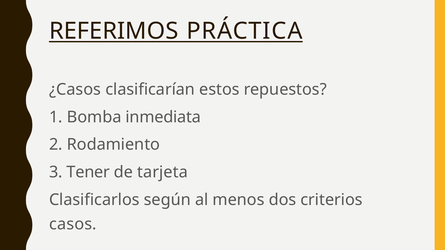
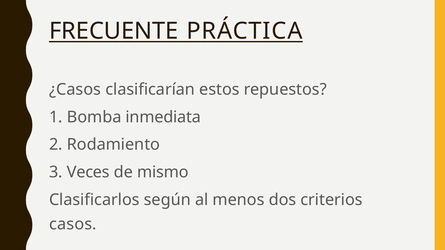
REFERIMOS: REFERIMOS -> FRECUENTE
Tener: Tener -> Veces
tarjeta: tarjeta -> mismo
